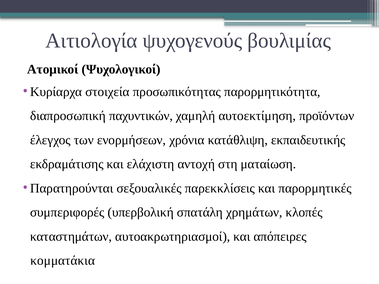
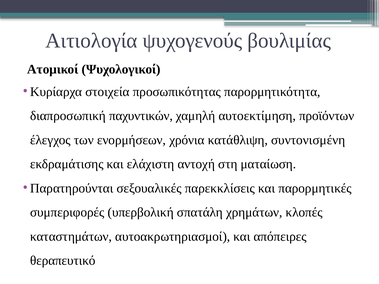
εκπαιδευτικής: εκπαιδευτικής -> συντονισμένη
κομματάκια: κομματάκια -> θεραπευτικό
